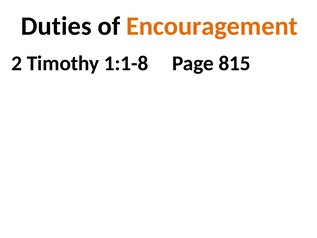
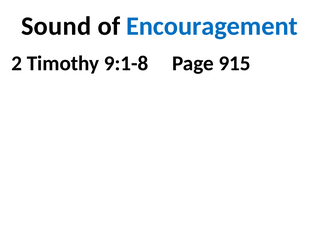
Duties: Duties -> Sound
Encouragement colour: orange -> blue
1:1-8: 1:1-8 -> 9:1-8
815: 815 -> 915
